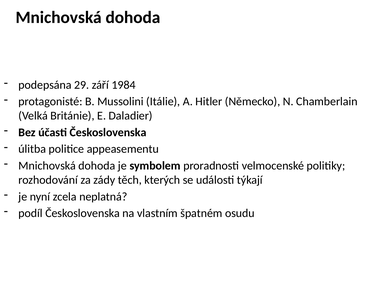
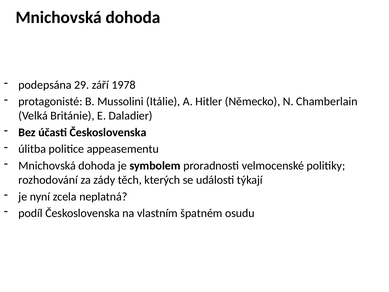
1984: 1984 -> 1978
